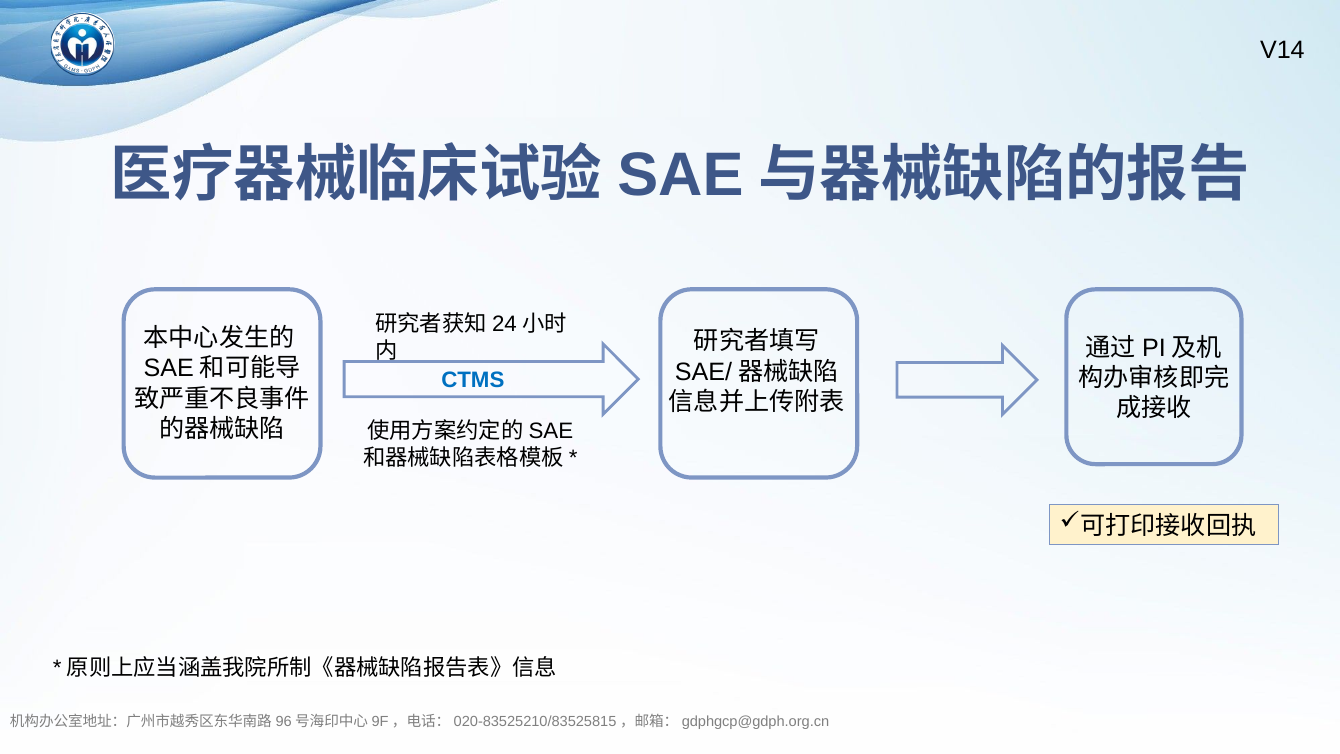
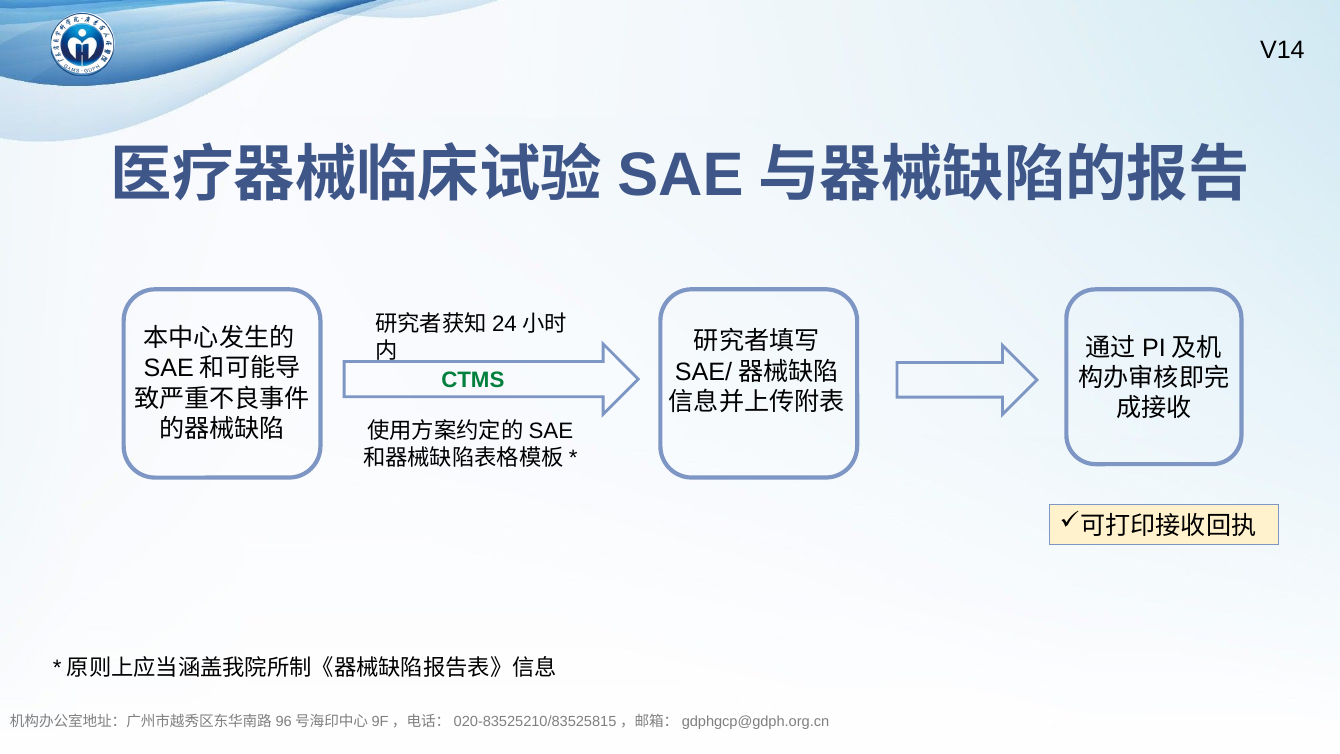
CTMS colour: blue -> green
